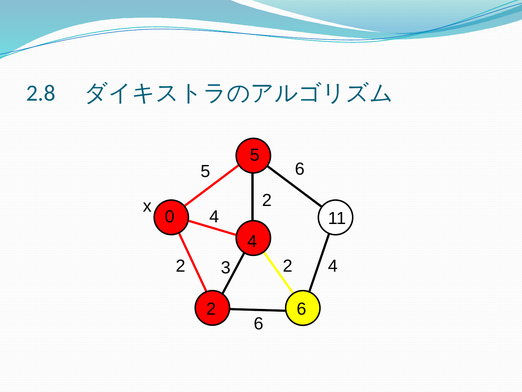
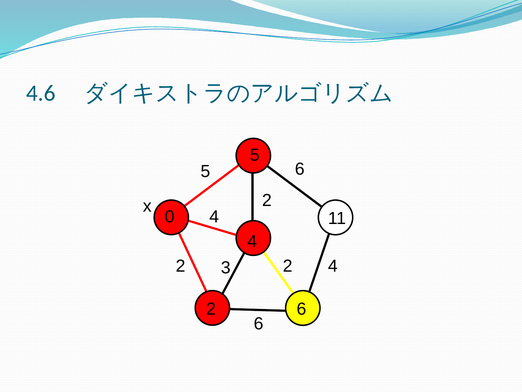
2.8: 2.8 -> 4.6
